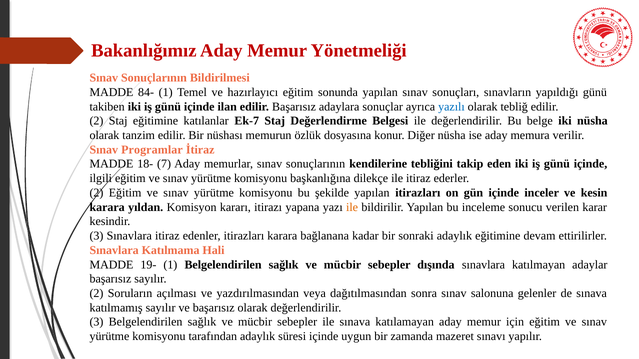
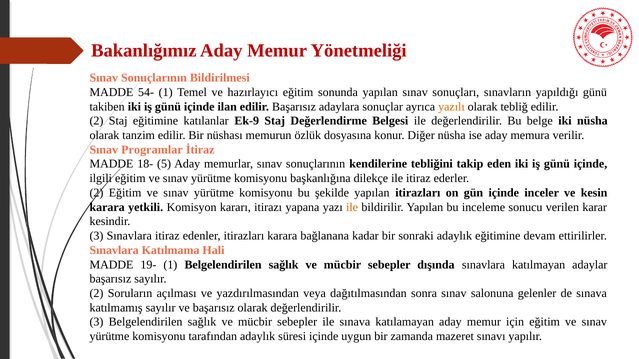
84-: 84- -> 54-
yazılı colour: blue -> orange
Ek-7: Ek-7 -> Ek-9
7: 7 -> 5
yıldan: yıldan -> yetkili
